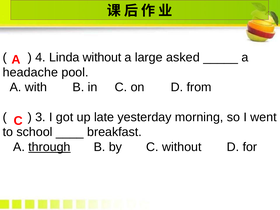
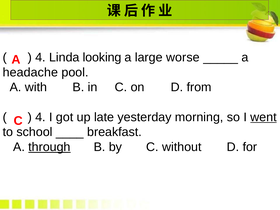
Linda without: without -> looking
asked: asked -> worse
3 at (40, 117): 3 -> 4
went underline: none -> present
